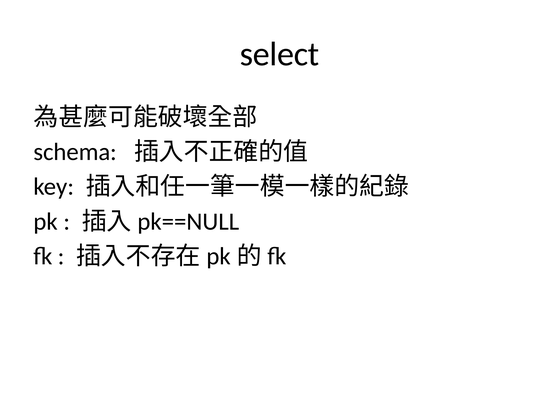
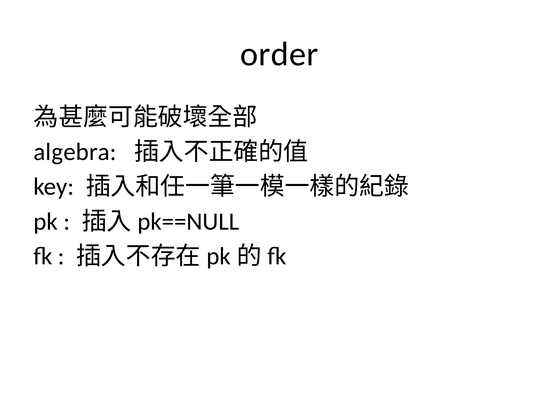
select: select -> order
schema: schema -> algebra
